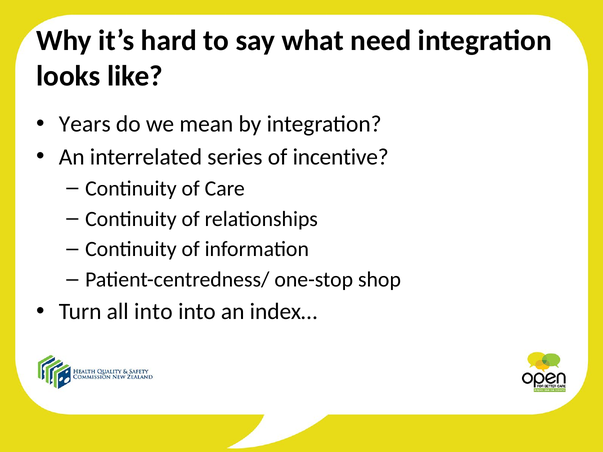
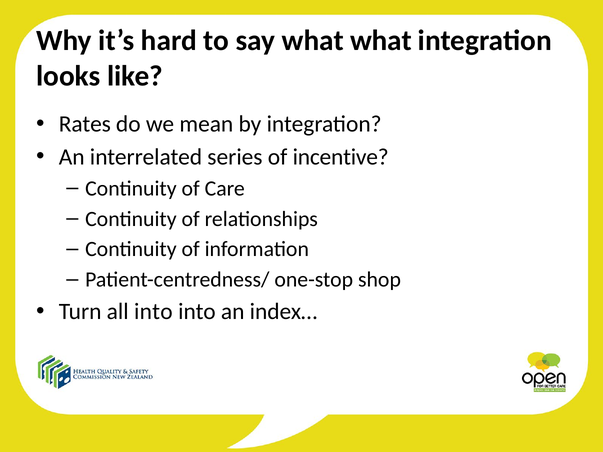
what need: need -> what
Years: Years -> Rates
